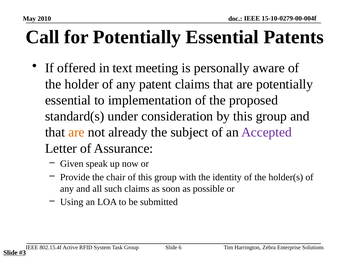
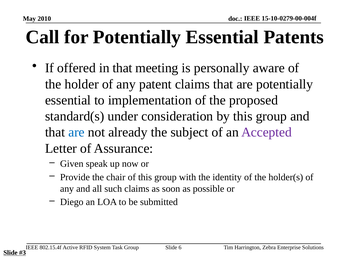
in text: text -> that
are at (76, 132) colour: orange -> blue
Using: Using -> Diego
